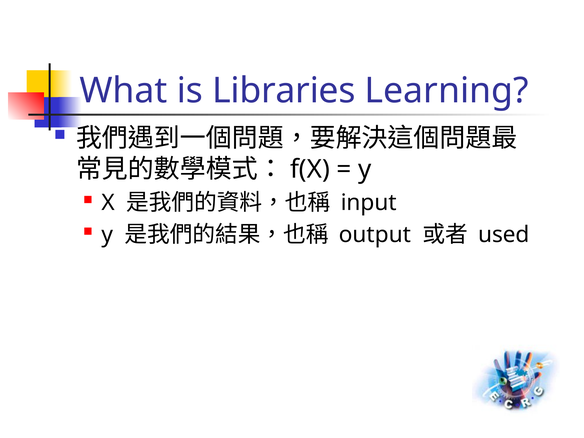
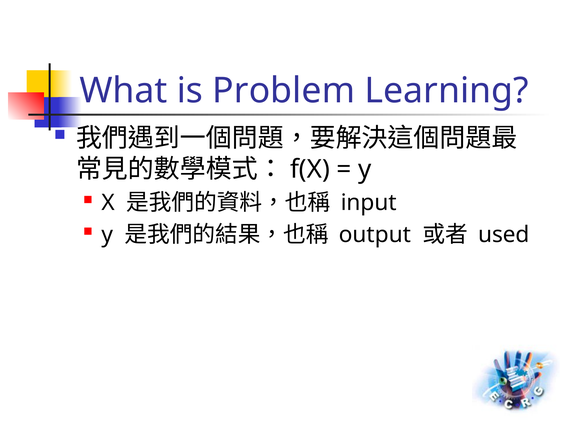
Libraries: Libraries -> Problem
